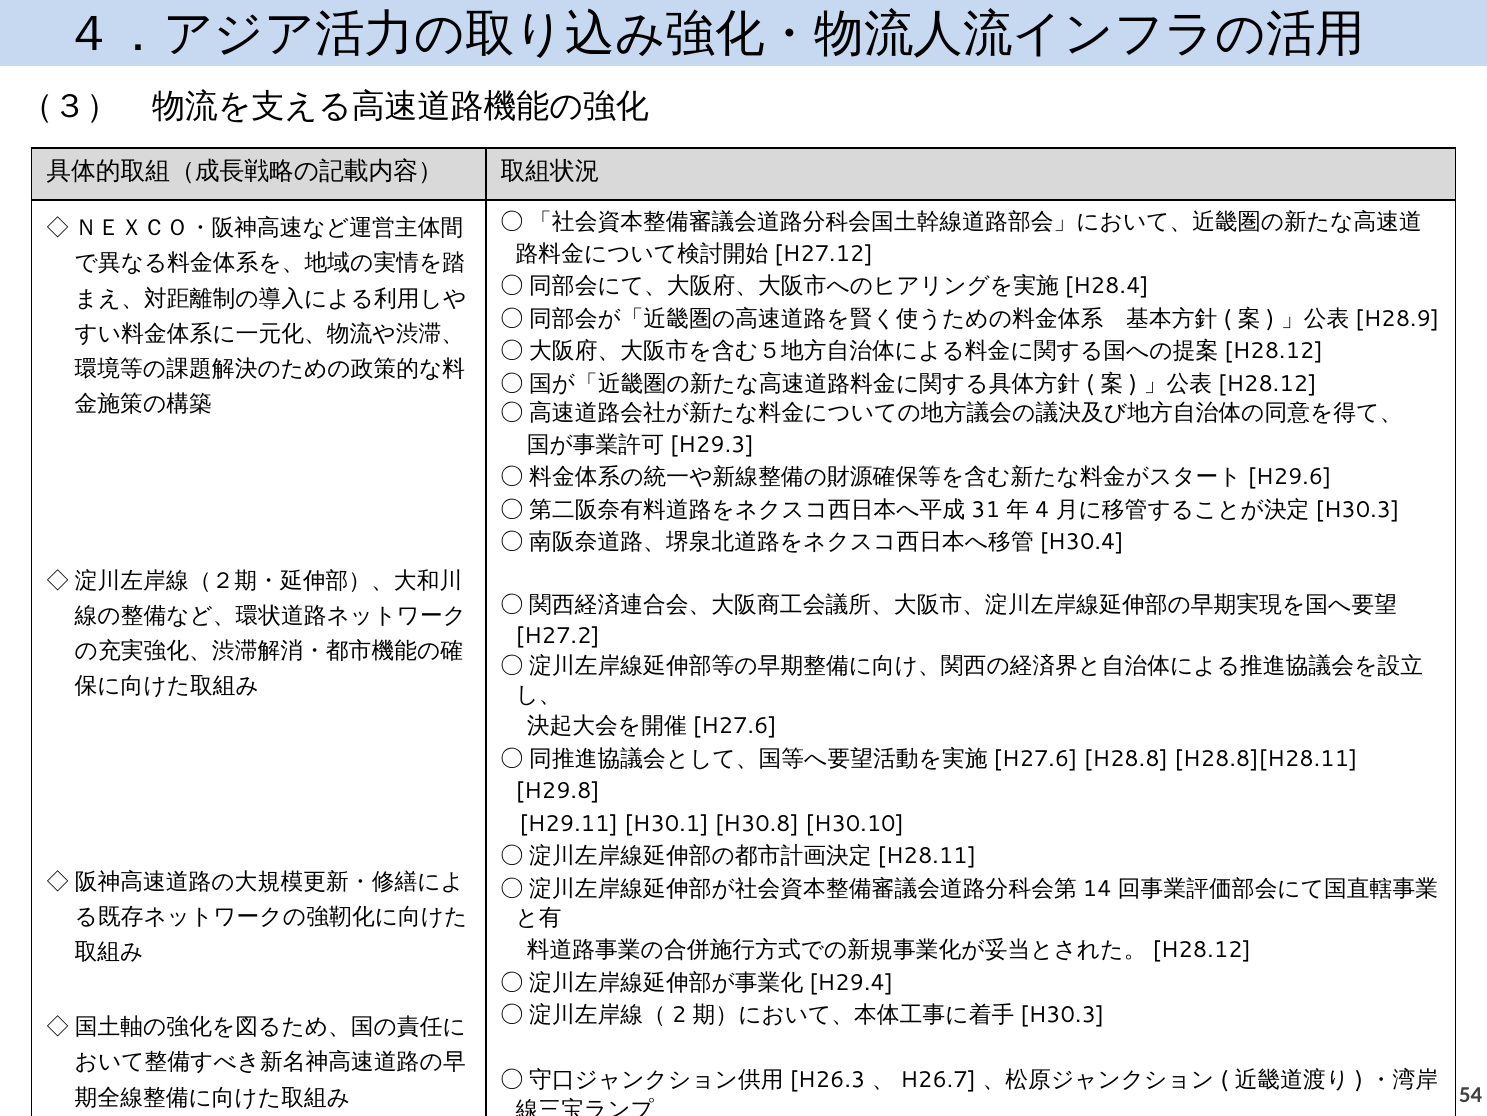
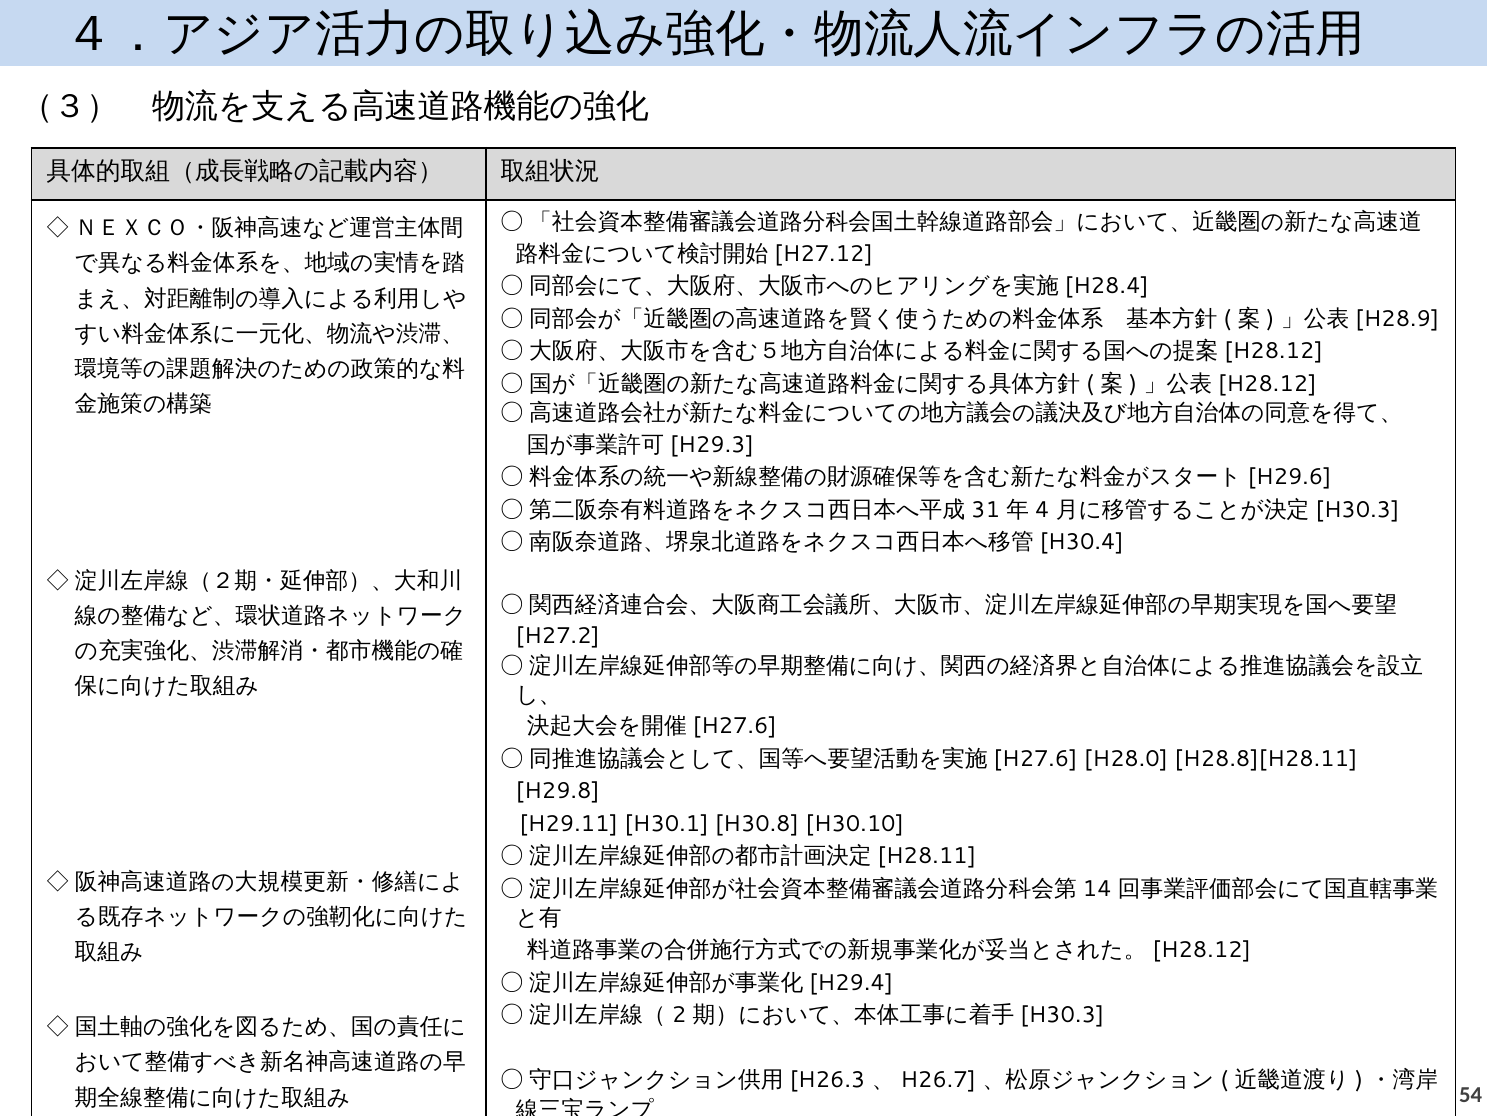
H28.8: H28.8 -> H28.0
